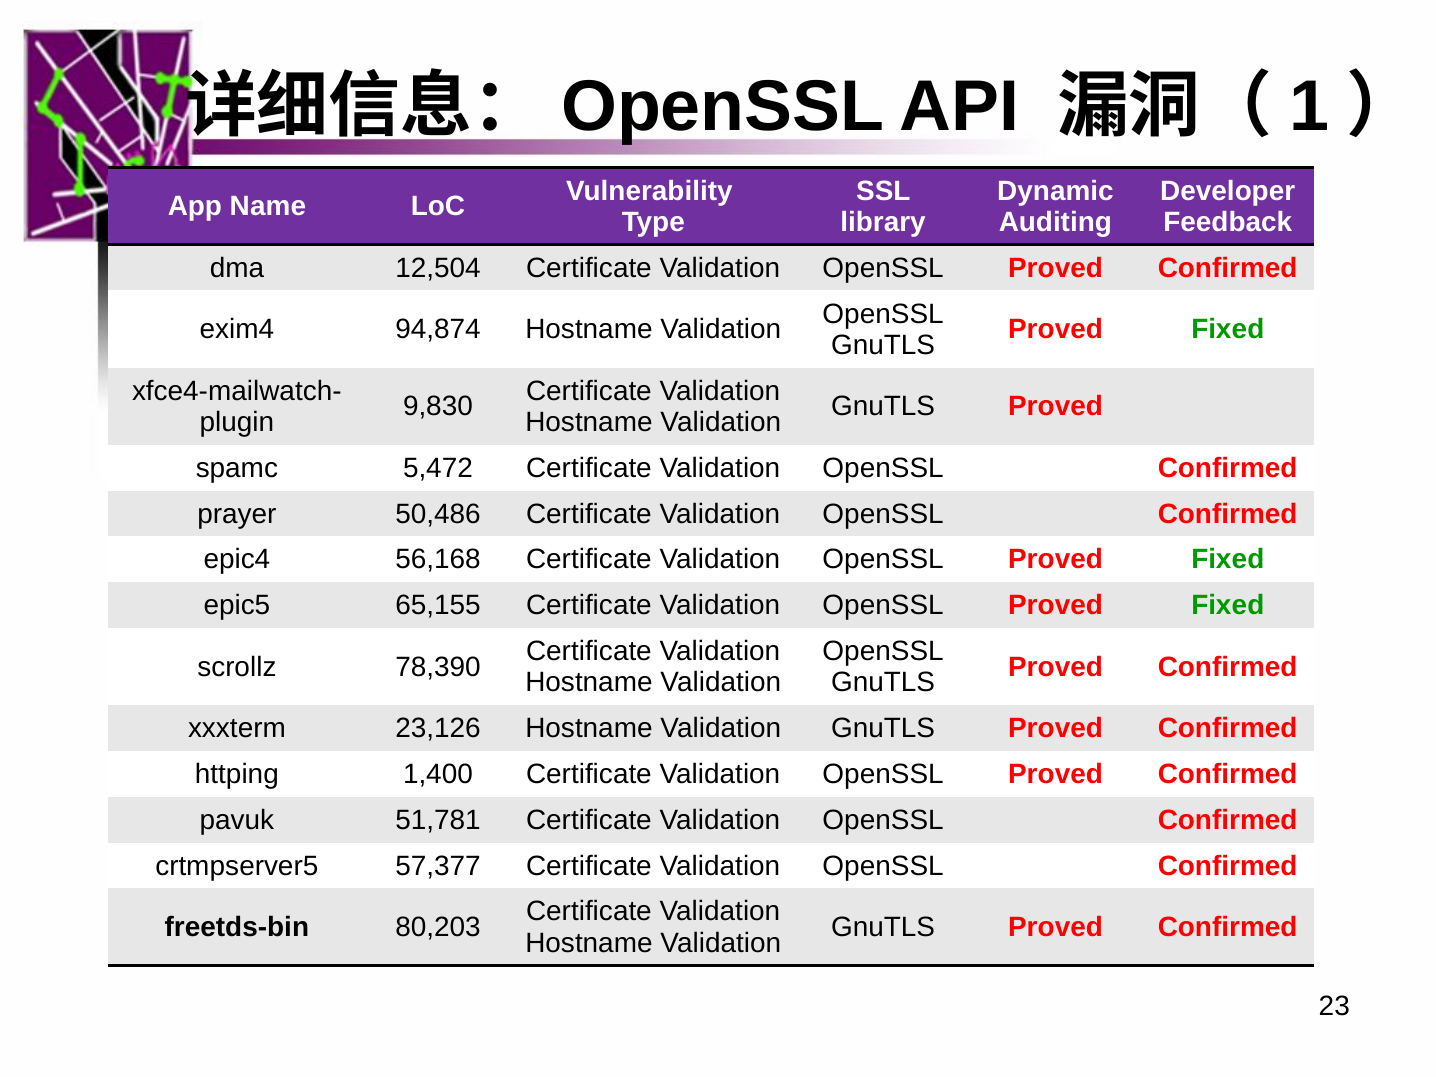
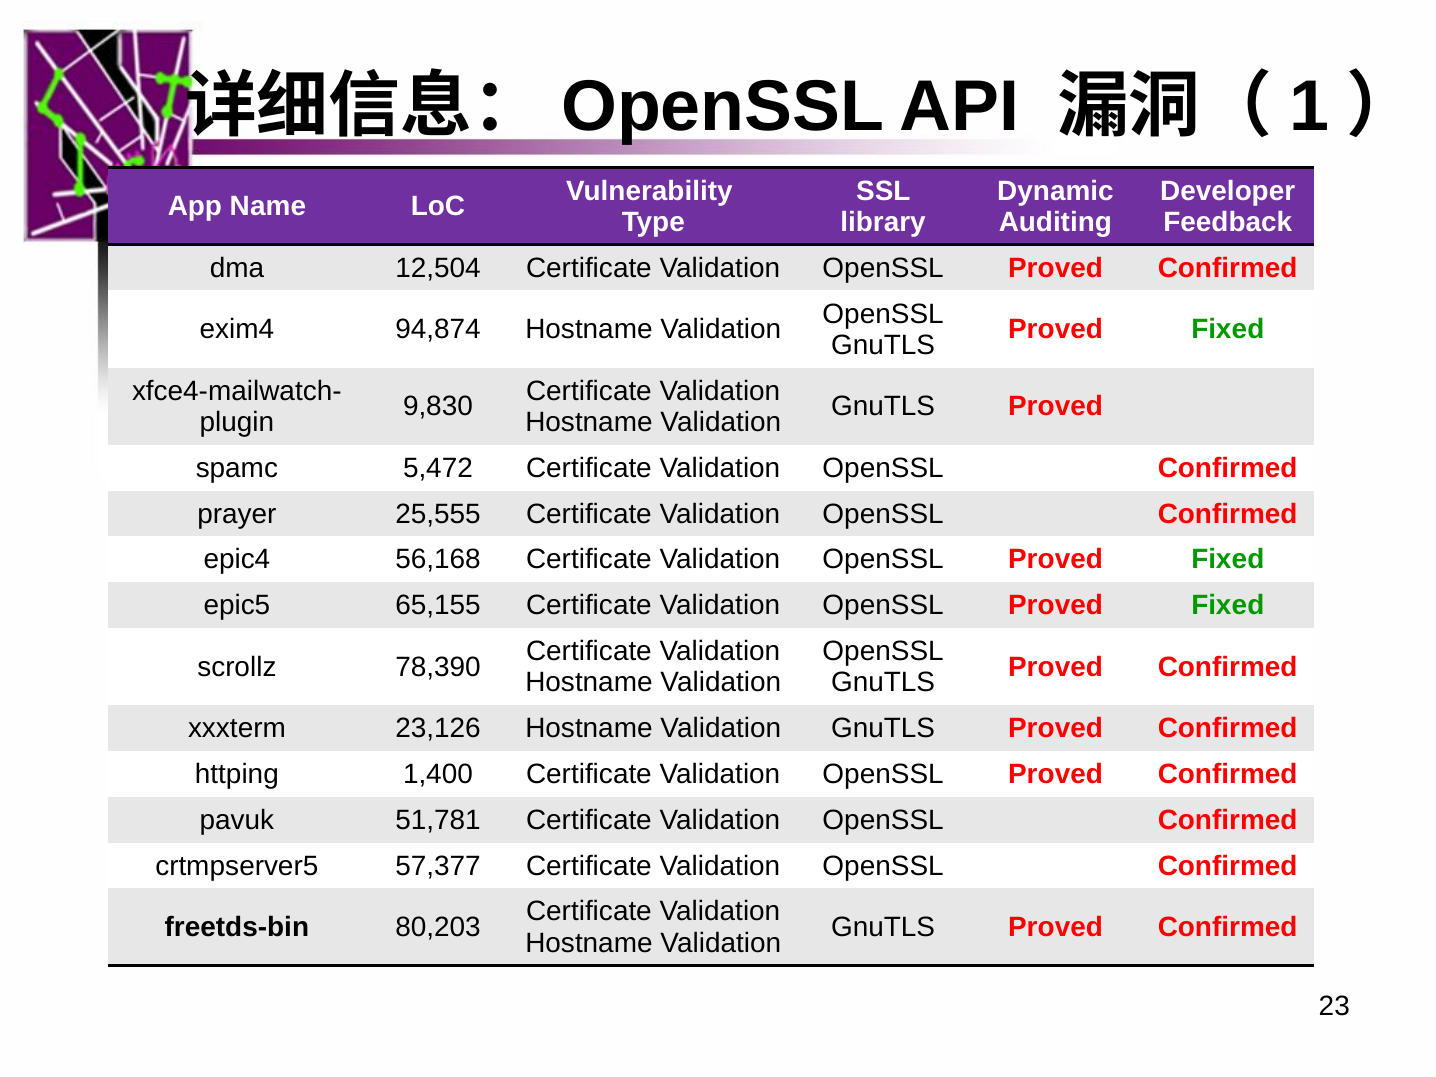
50,486: 50,486 -> 25,555
